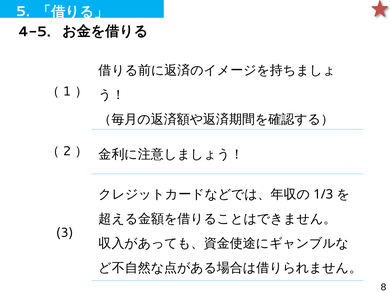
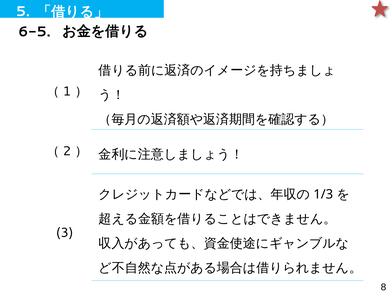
4-5: 4-5 -> 6-5
